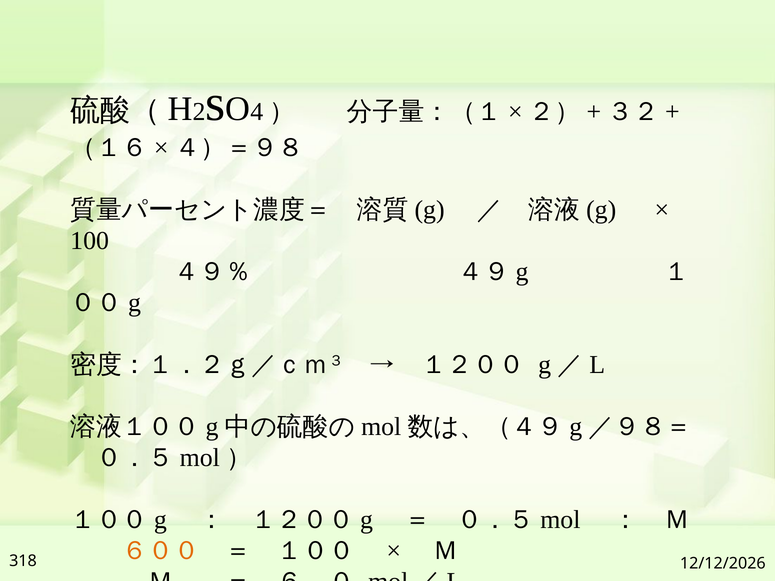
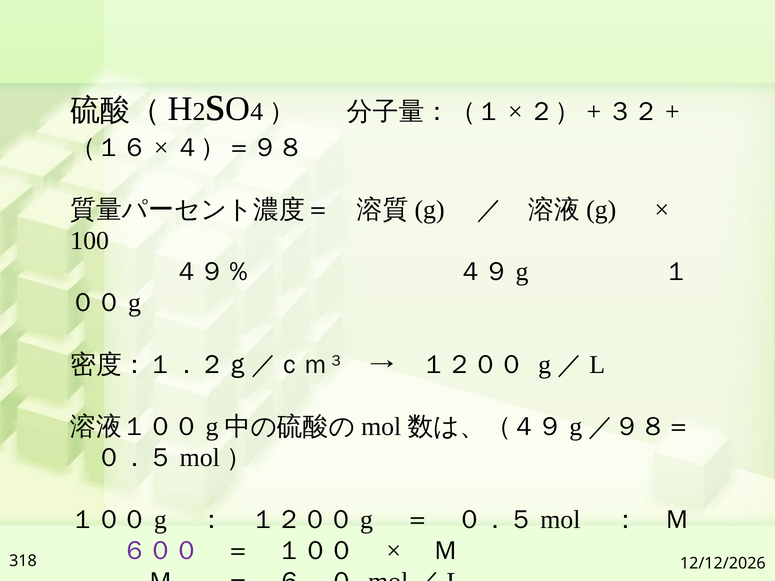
６００ colour: orange -> purple
